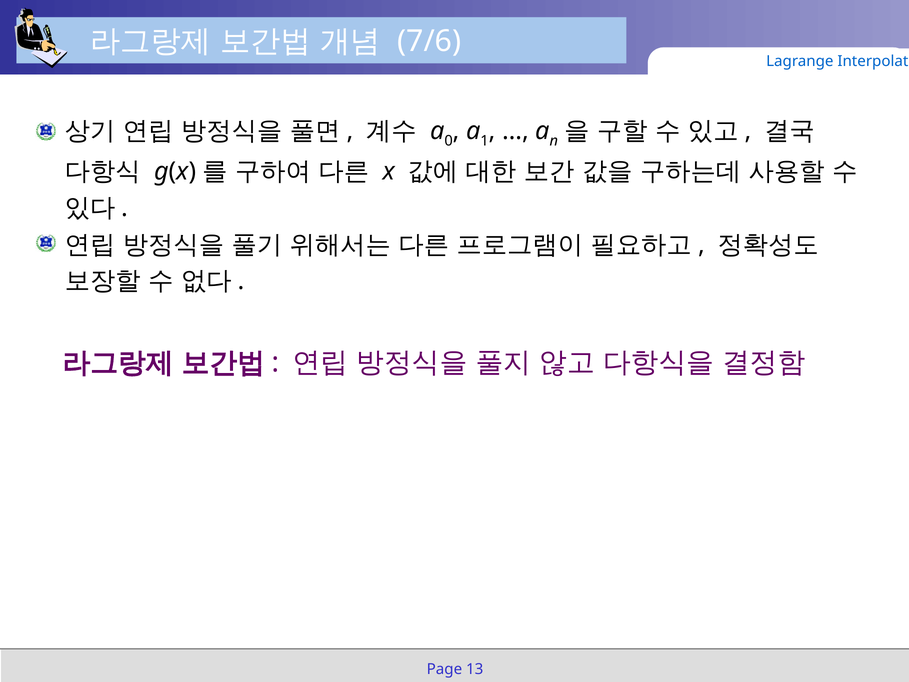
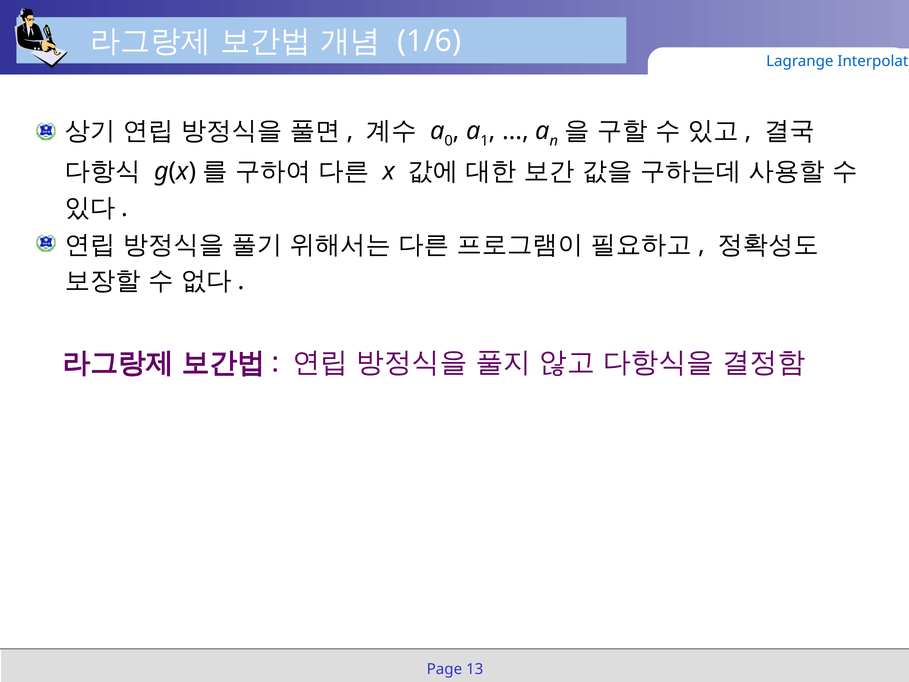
7/6: 7/6 -> 1/6
